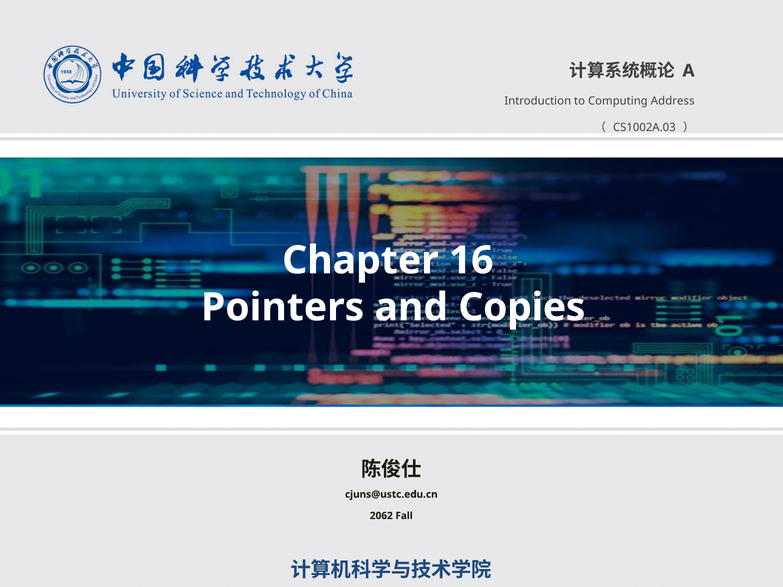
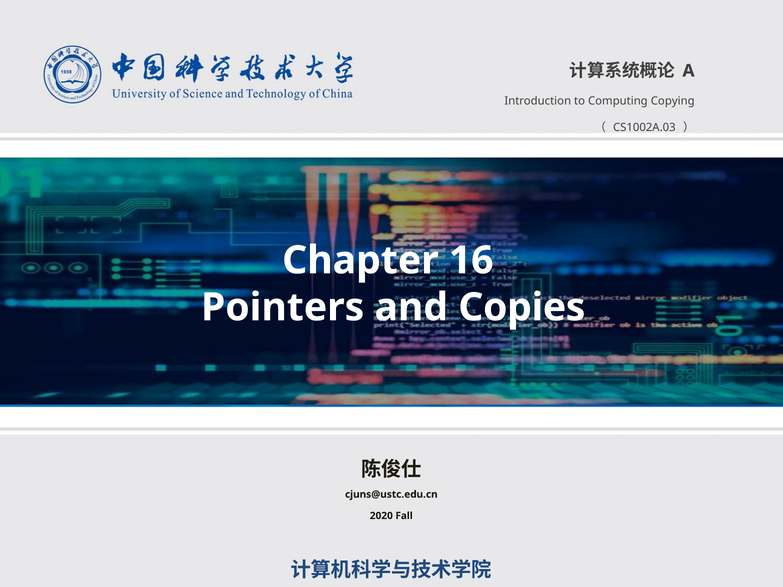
Address: Address -> Copying
2062: 2062 -> 2020
